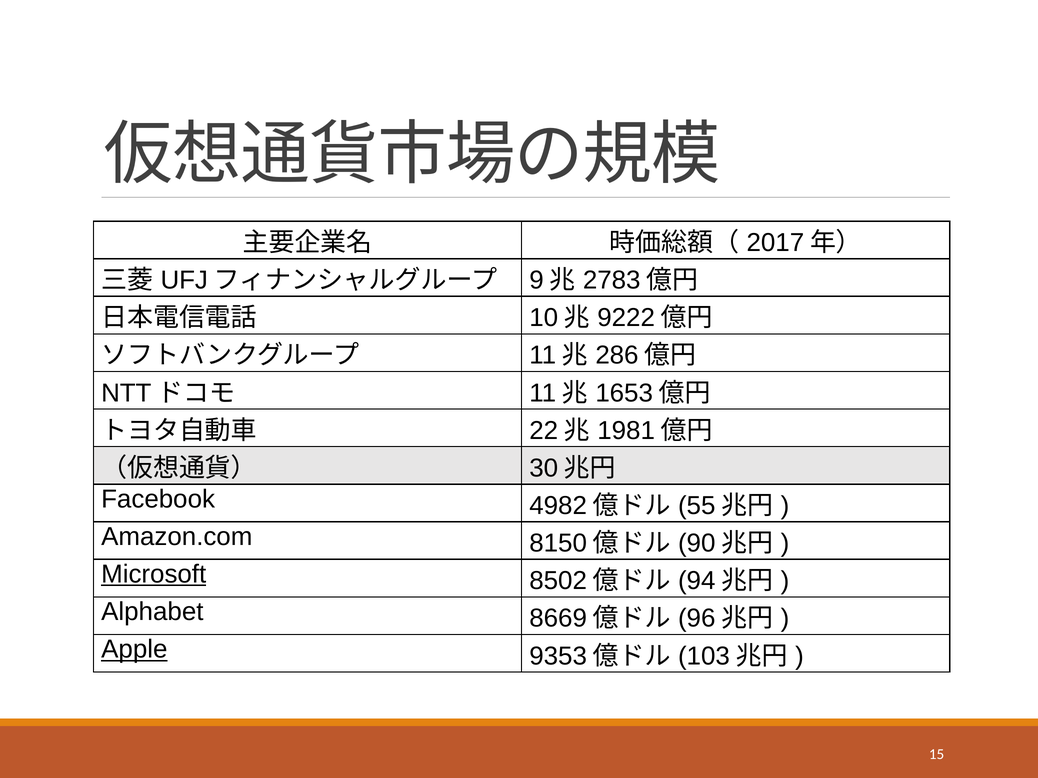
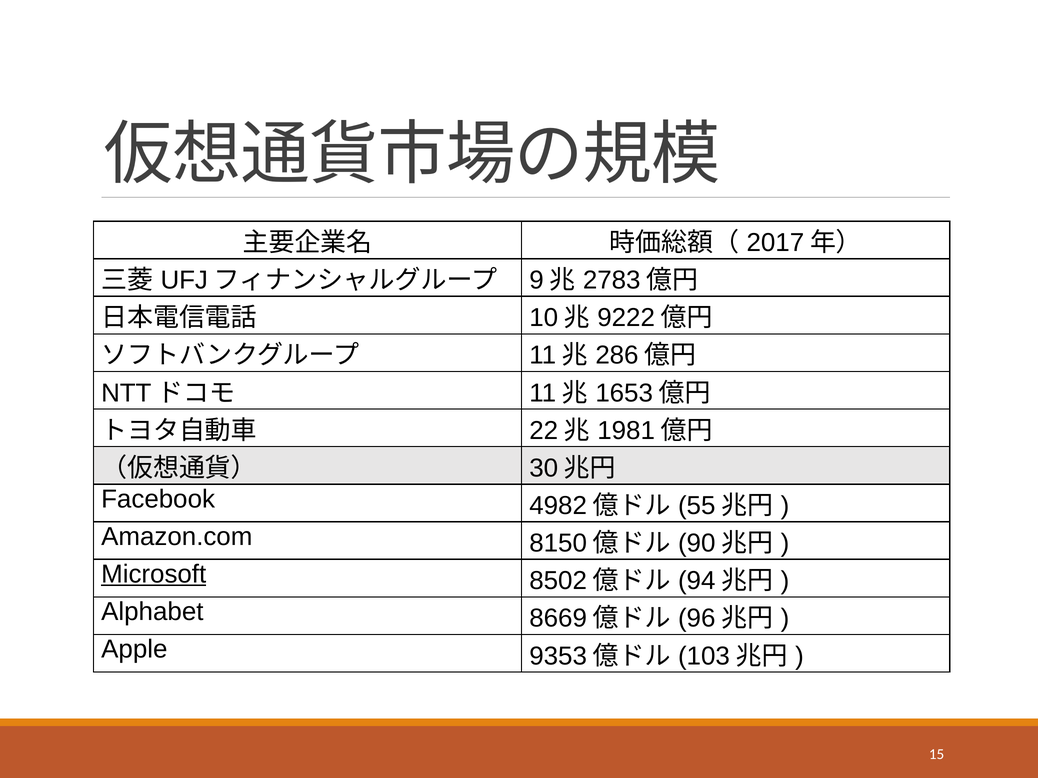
Apple underline: present -> none
